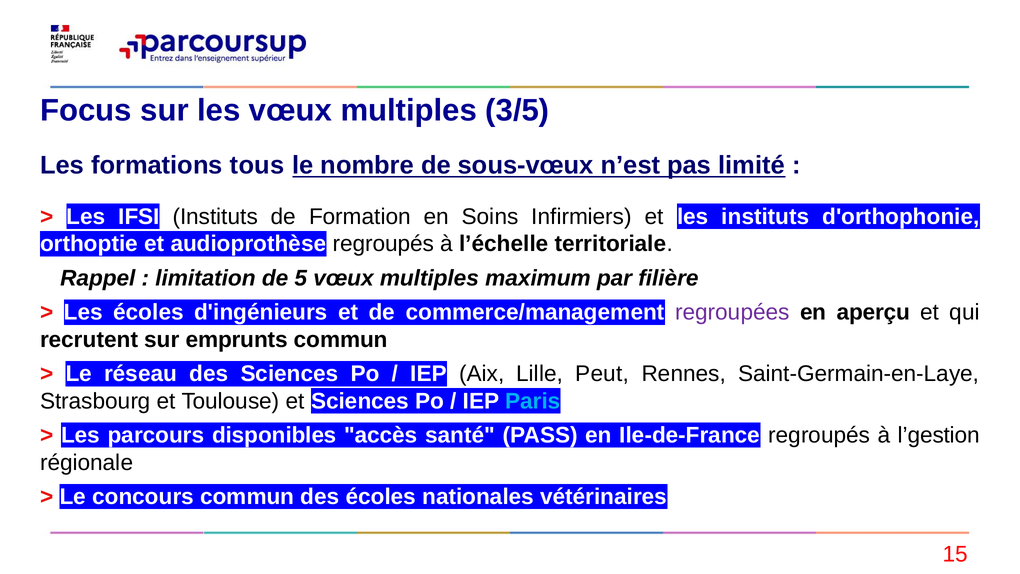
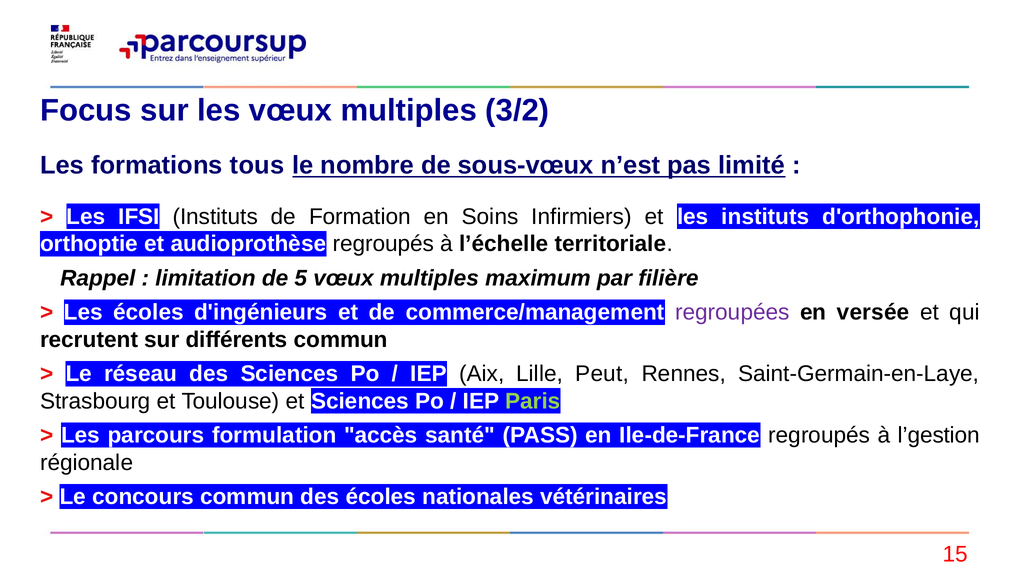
3/5: 3/5 -> 3/2
aperçu: aperçu -> versée
emprunts: emprunts -> différents
Paris colour: light blue -> light green
disponibles: disponibles -> formulation
